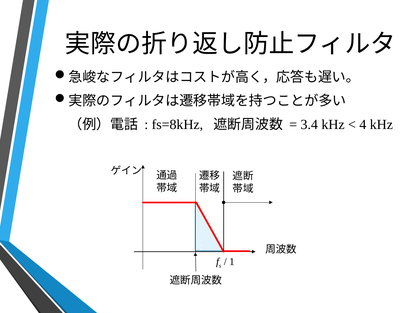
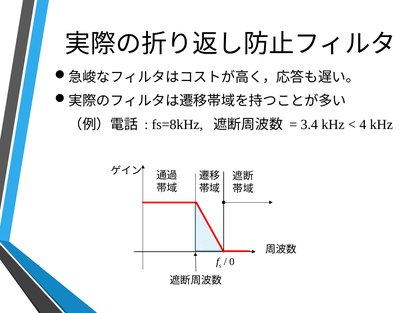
1: 1 -> 0
